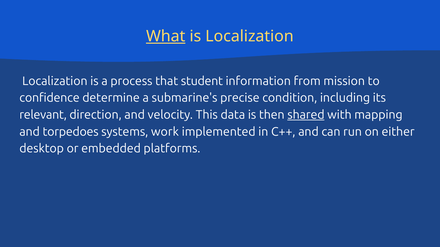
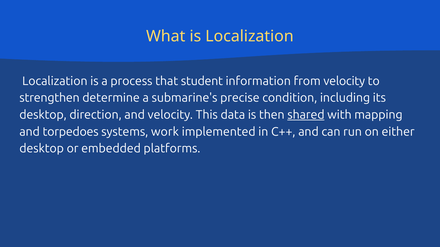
What underline: present -> none
from mission: mission -> velocity
confidence: confidence -> strengthen
relevant at (43, 115): relevant -> desktop
